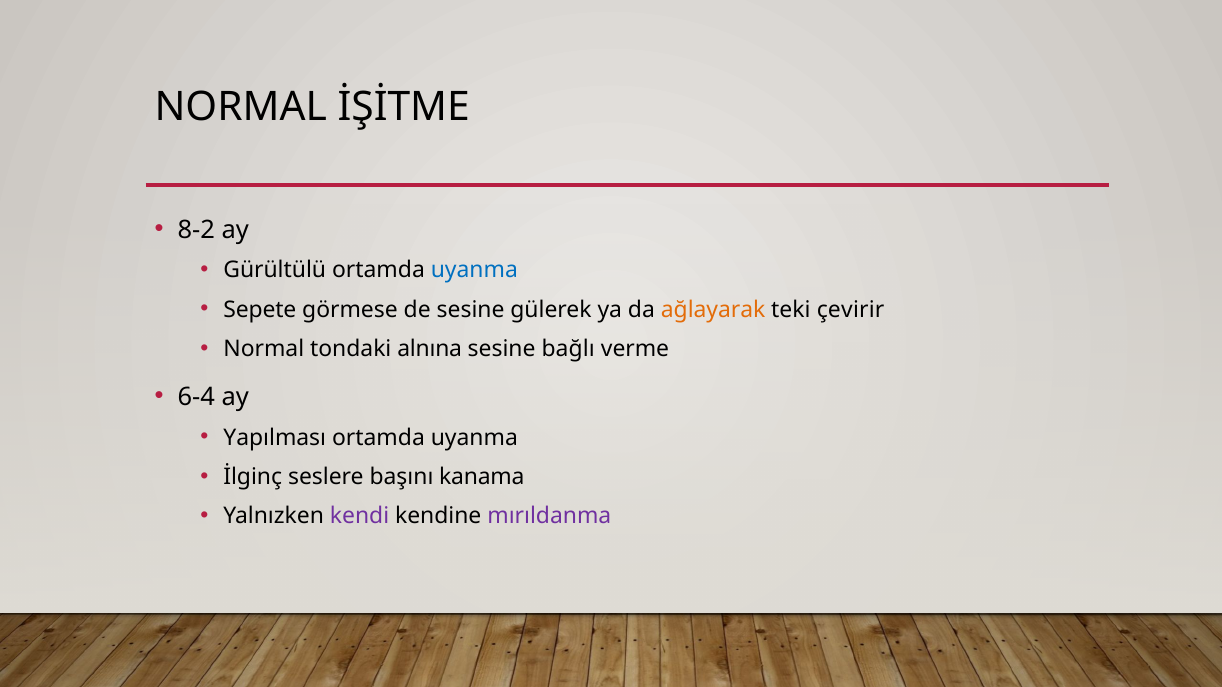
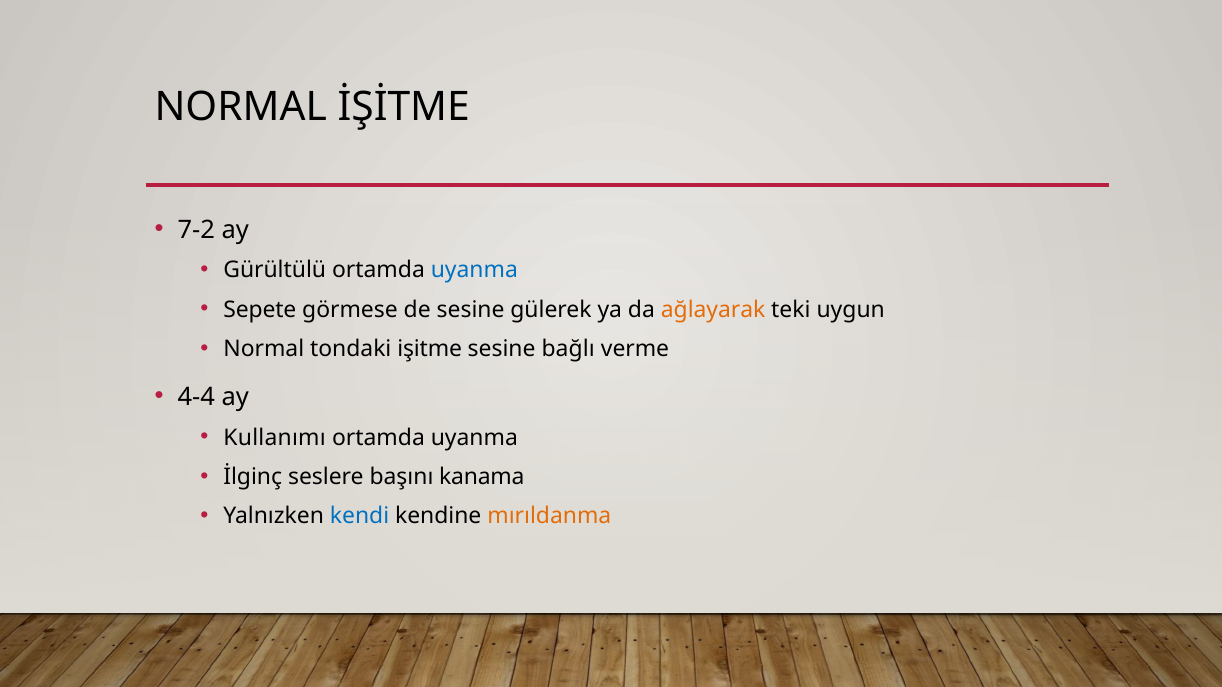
8-2: 8-2 -> 7-2
çevirir: çevirir -> uygun
alnına: alnına -> işitme
6-4: 6-4 -> 4-4
Yapılması: Yapılması -> Kullanımı
kendi colour: purple -> blue
mırıldanma colour: purple -> orange
